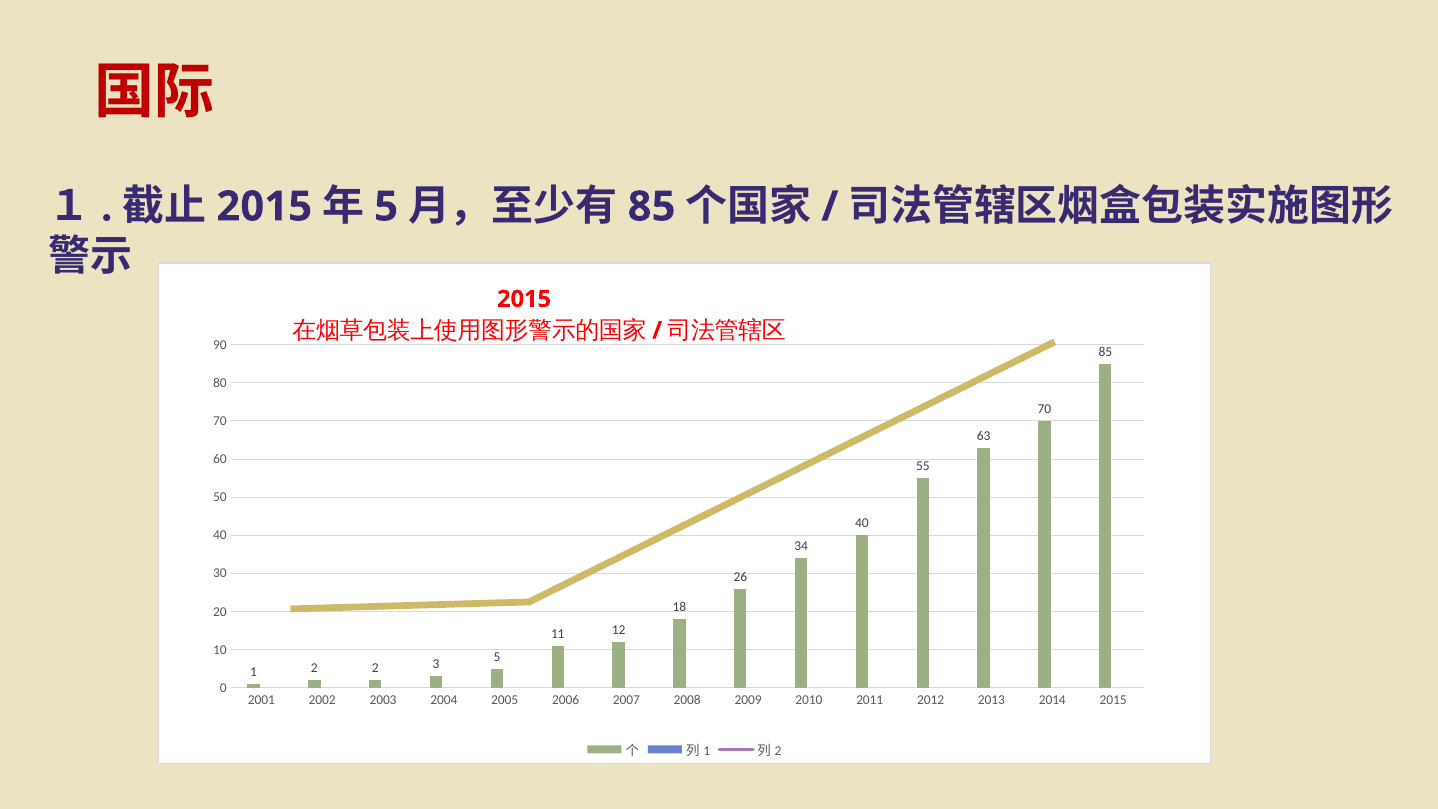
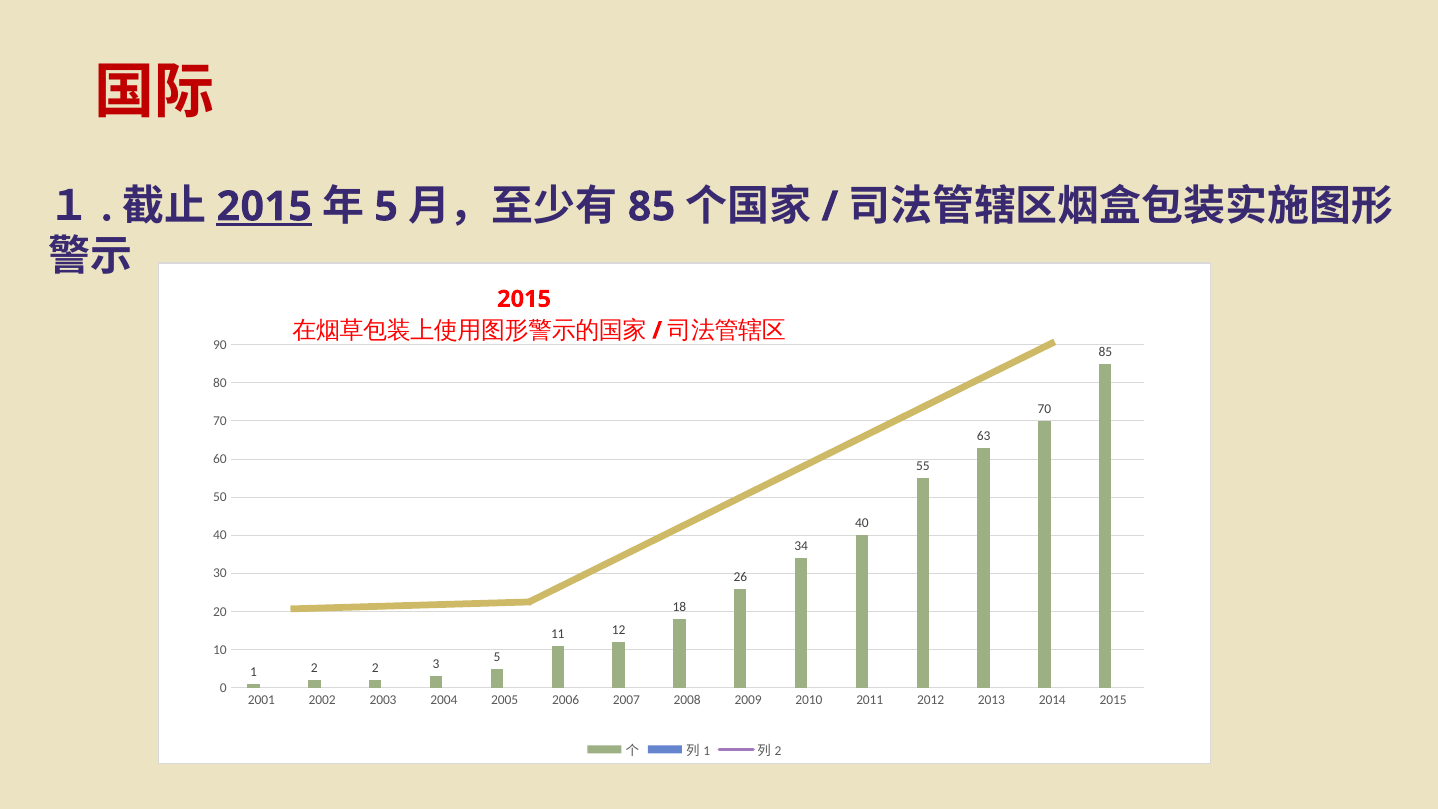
2015 at (264, 207) underline: none -> present
